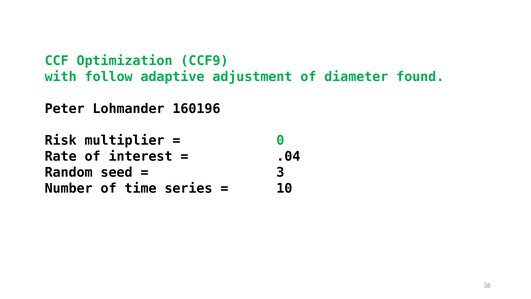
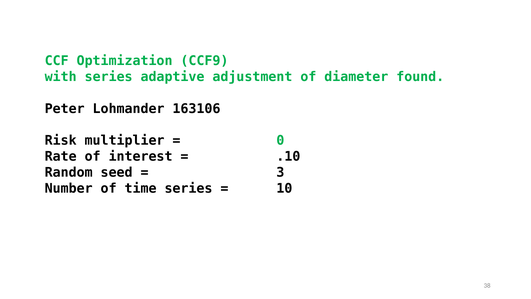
with follow: follow -> series
160196: 160196 -> 163106
.04: .04 -> .10
